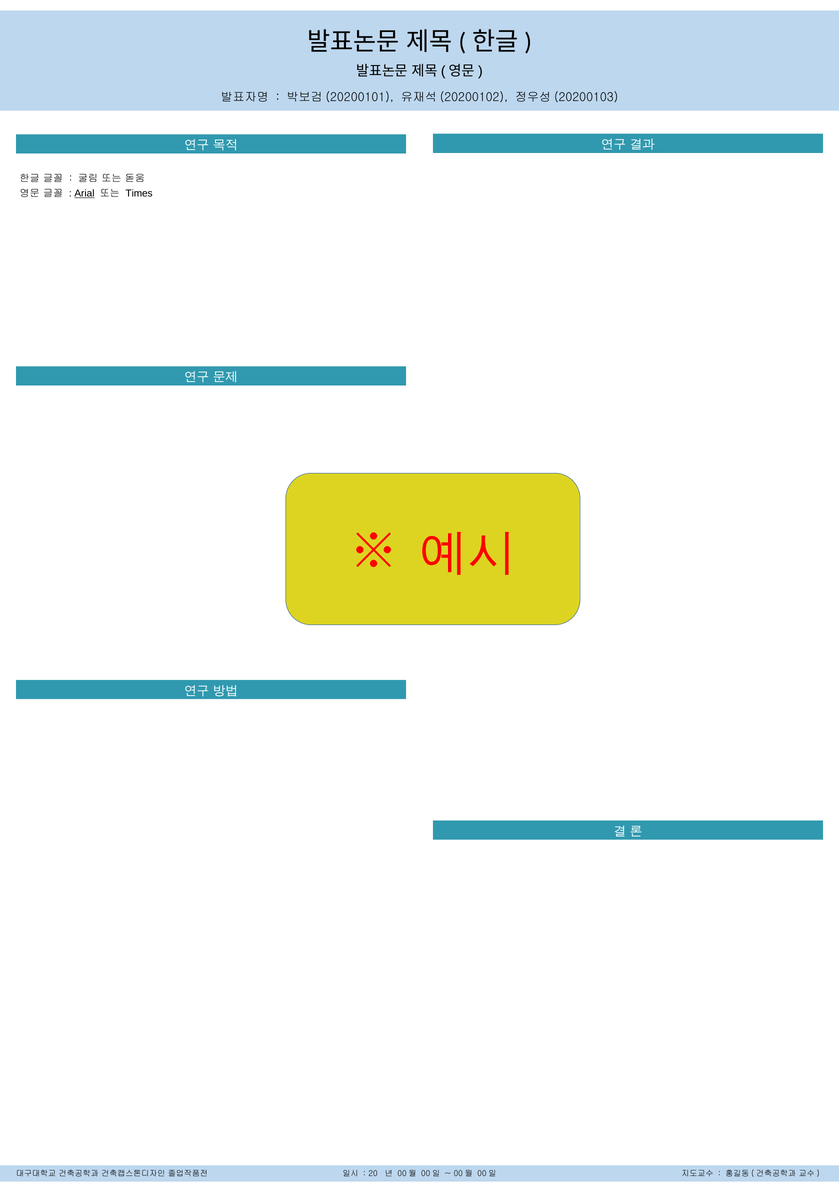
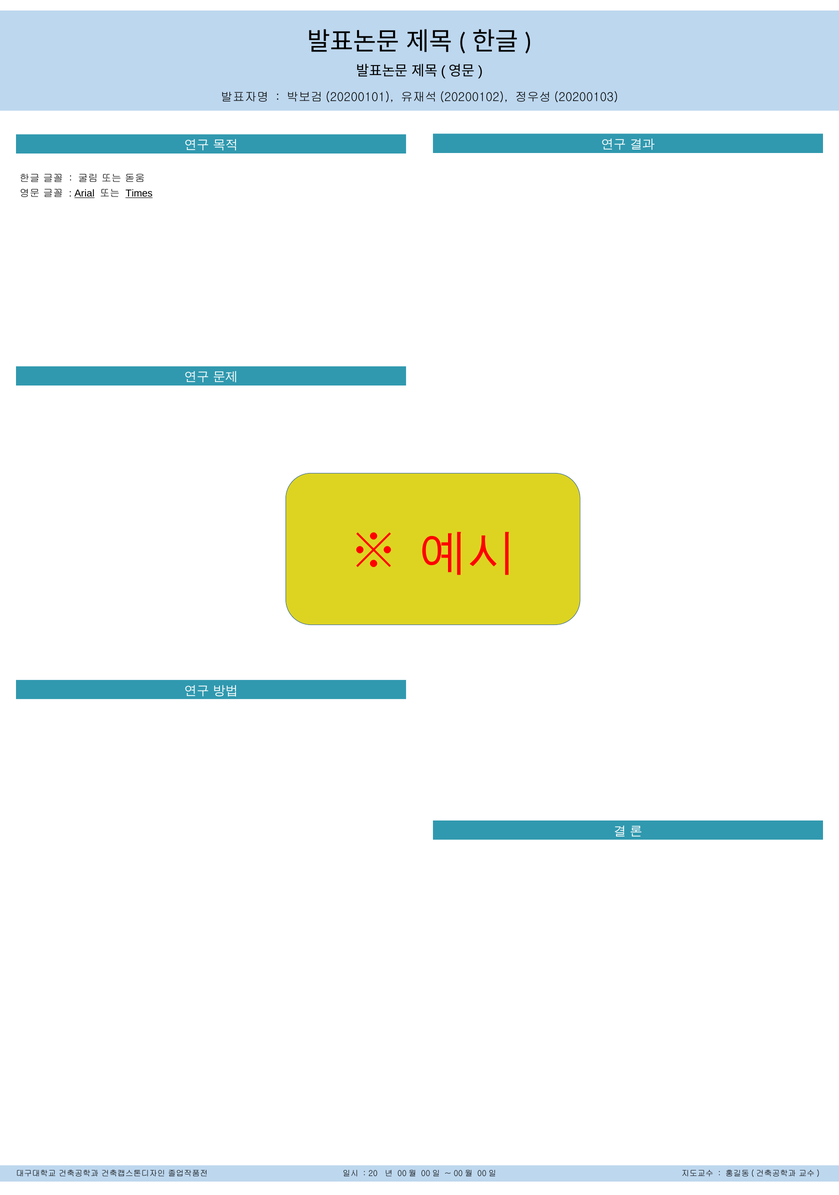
Times underline: none -> present
